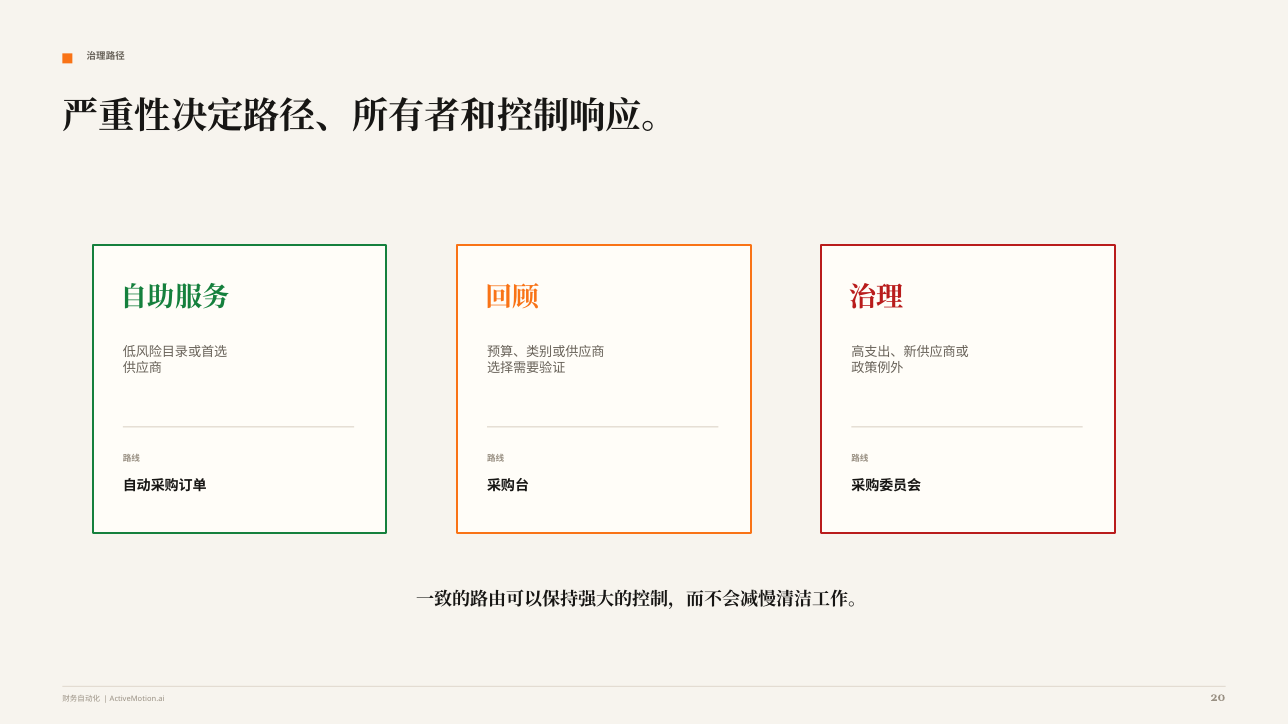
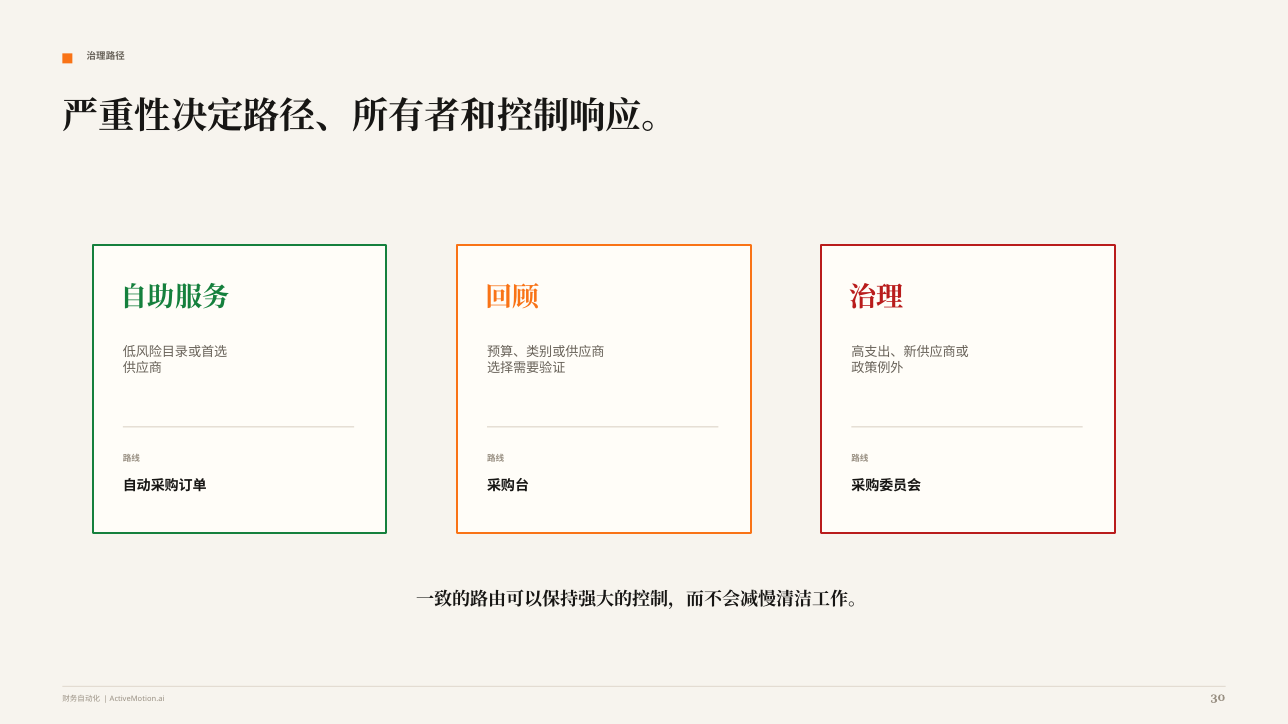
20: 20 -> 30
